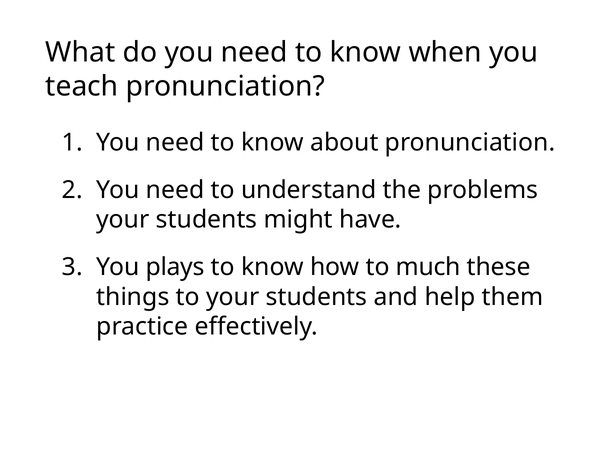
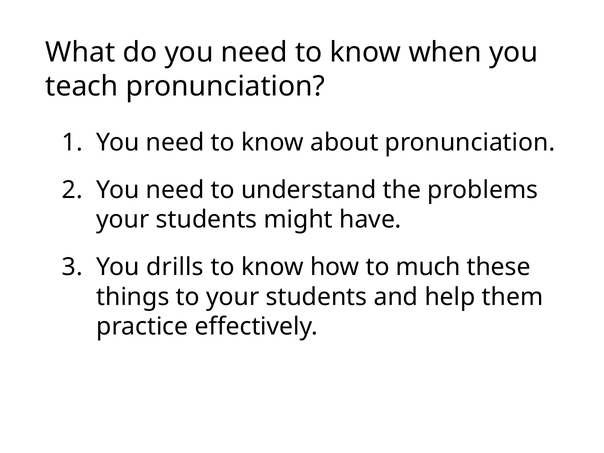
plays: plays -> drills
